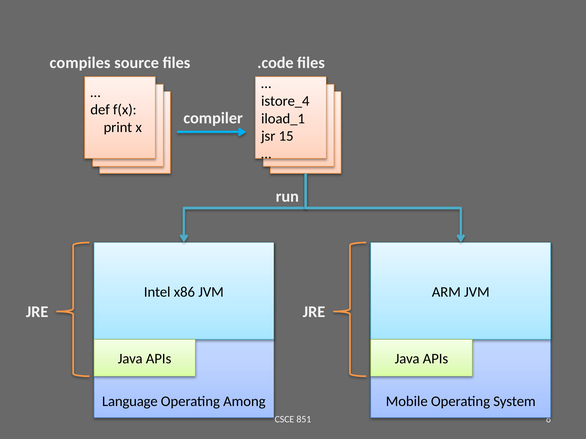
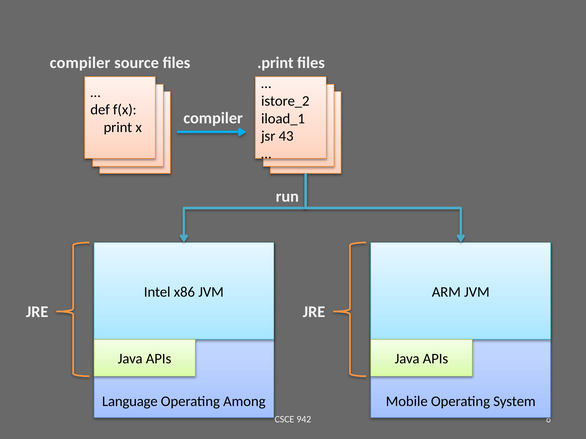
compiles at (80, 63): compiles -> compiler
.code: .code -> .print
istore_4: istore_4 -> istore_2
15: 15 -> 43
851: 851 -> 942
